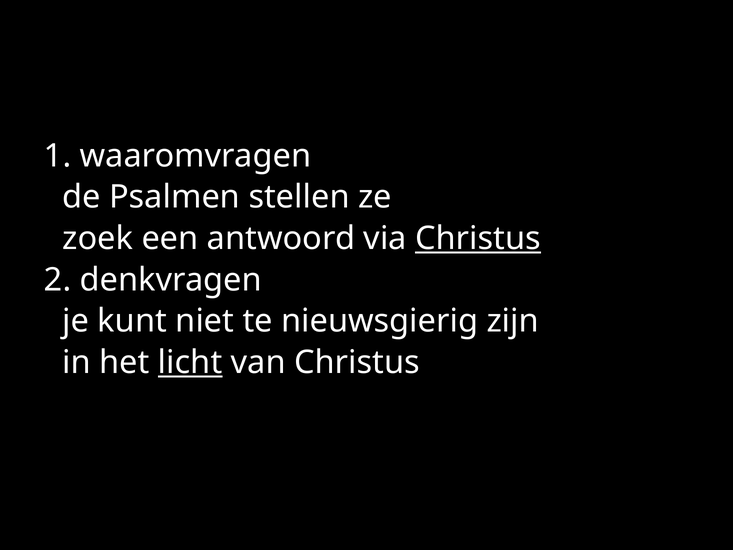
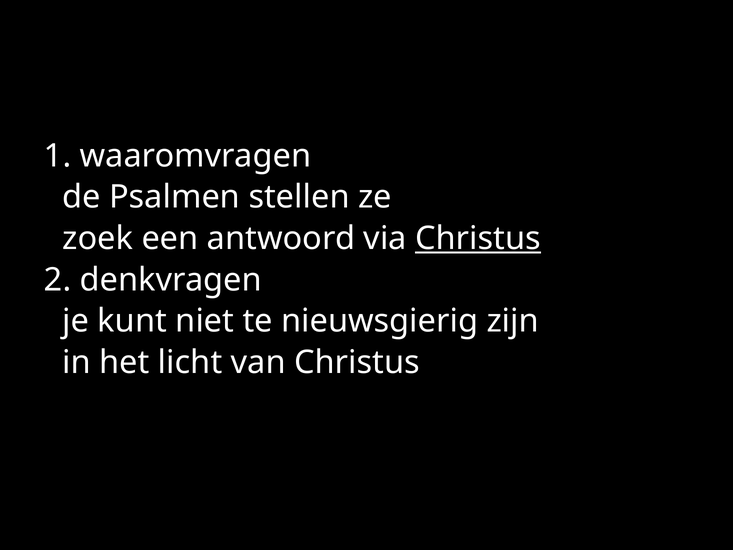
licht underline: present -> none
